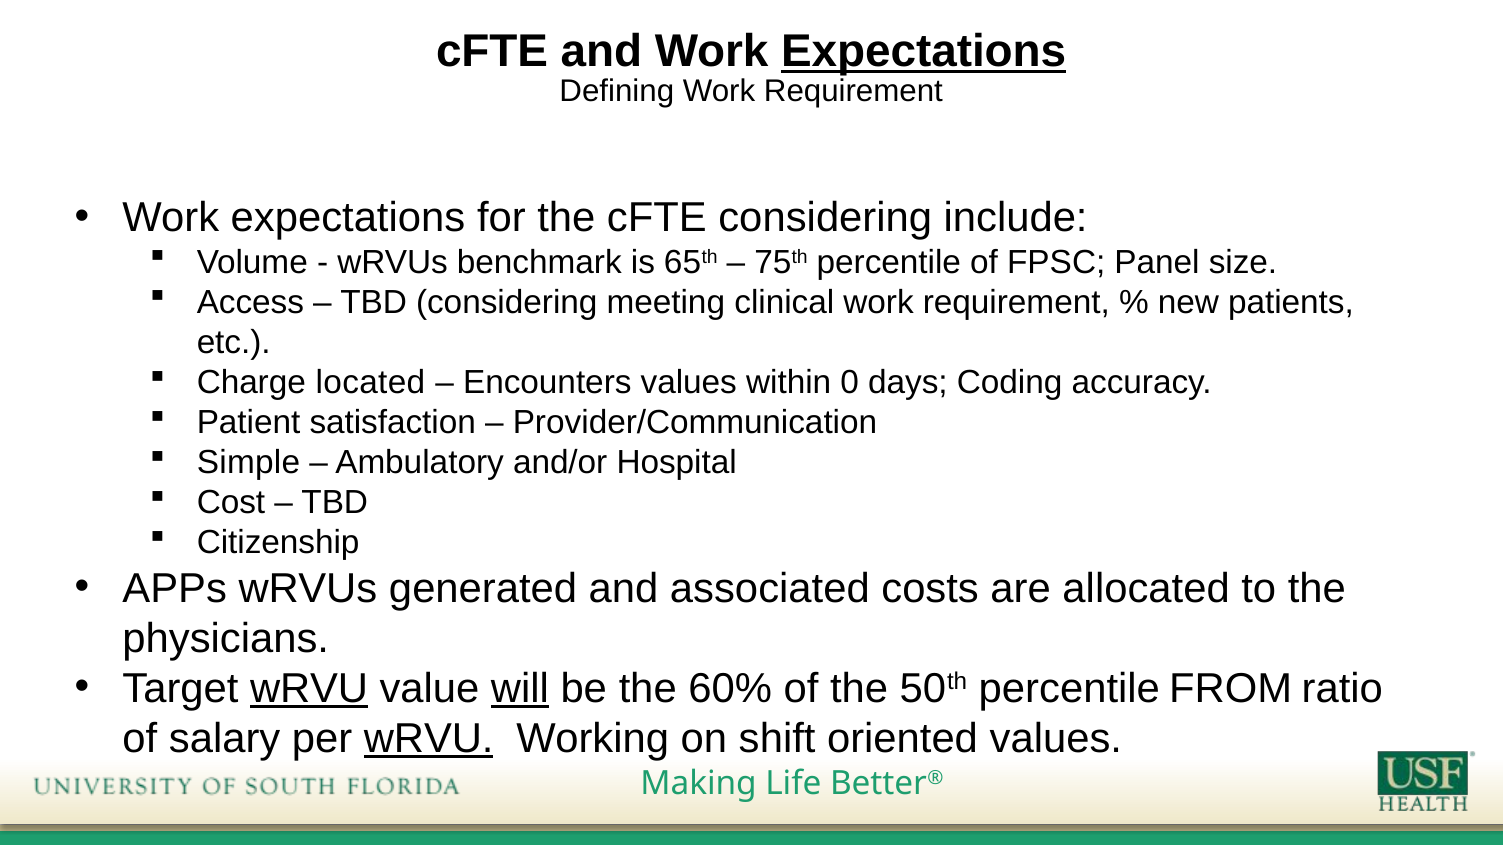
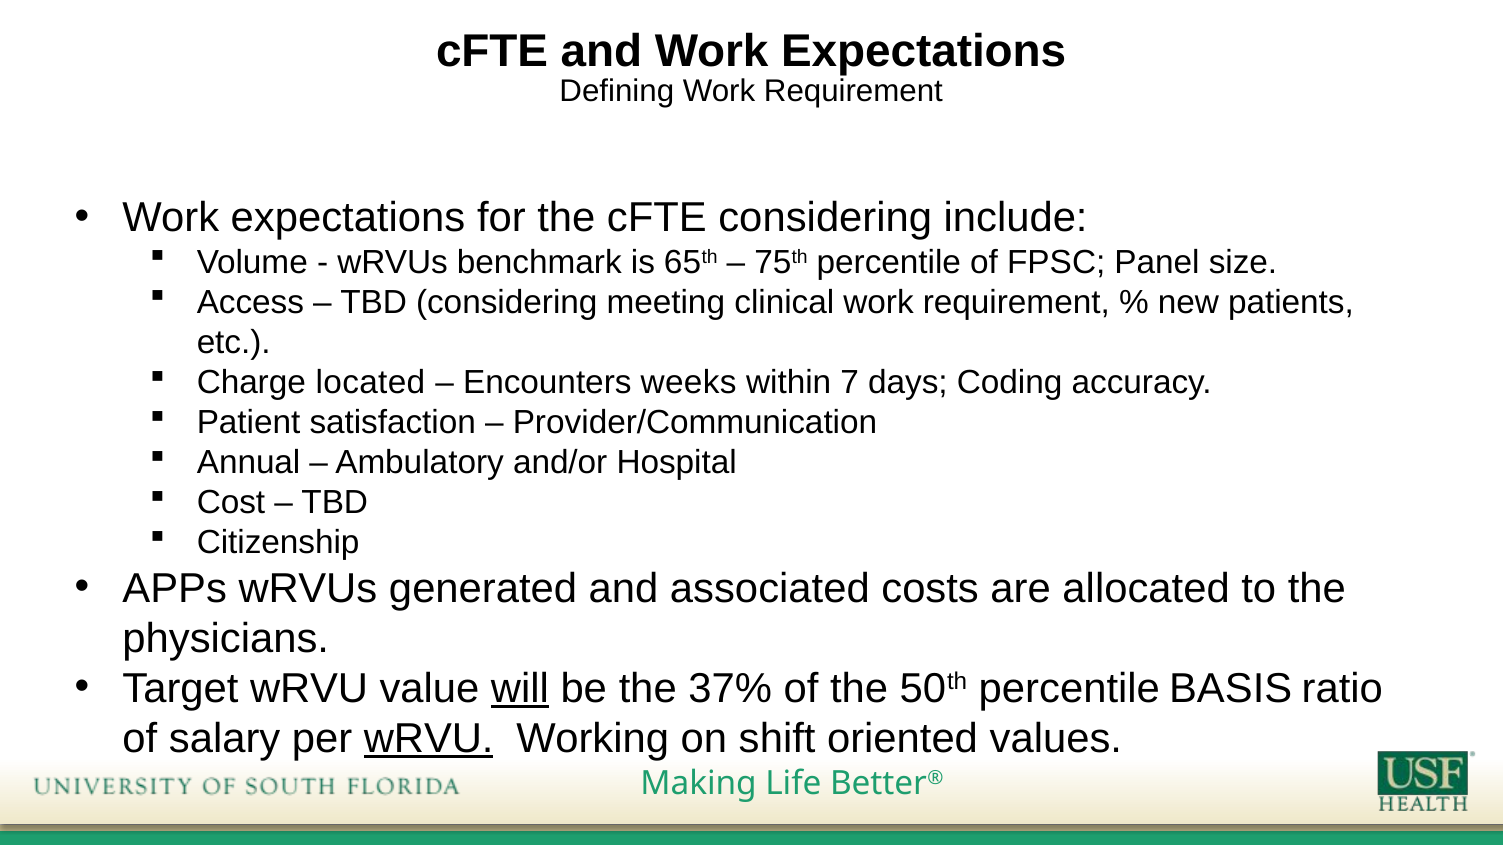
Expectations at (924, 52) underline: present -> none
Encounters values: values -> weeks
0: 0 -> 7
Simple: Simple -> Annual
wRVU at (309, 689) underline: present -> none
60%: 60% -> 37%
FROM: FROM -> BASIS
